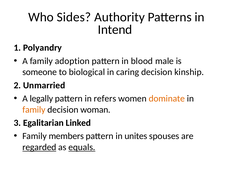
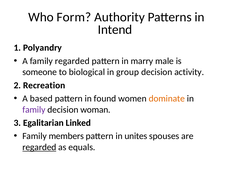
Sides: Sides -> Form
family adoption: adoption -> regarded
blood: blood -> marry
caring: caring -> group
kinship: kinship -> activity
Unmarried: Unmarried -> Recreation
legally: legally -> based
refers: refers -> found
family at (34, 109) colour: orange -> purple
equals underline: present -> none
